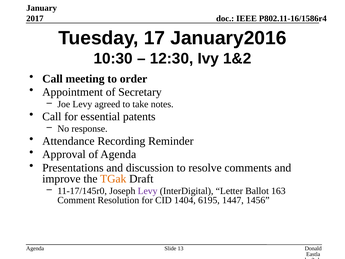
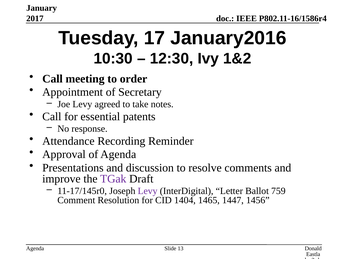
TGak colour: orange -> purple
163: 163 -> 759
6195: 6195 -> 1465
